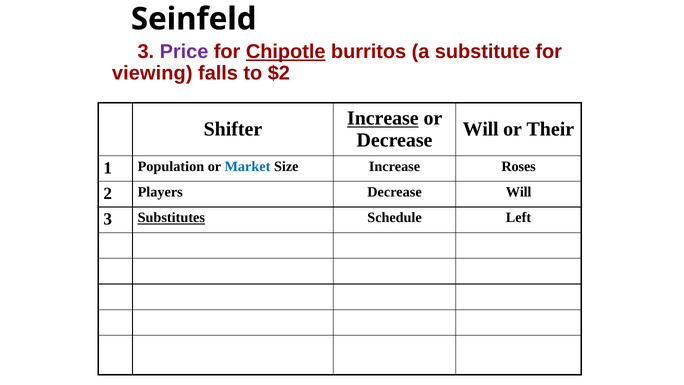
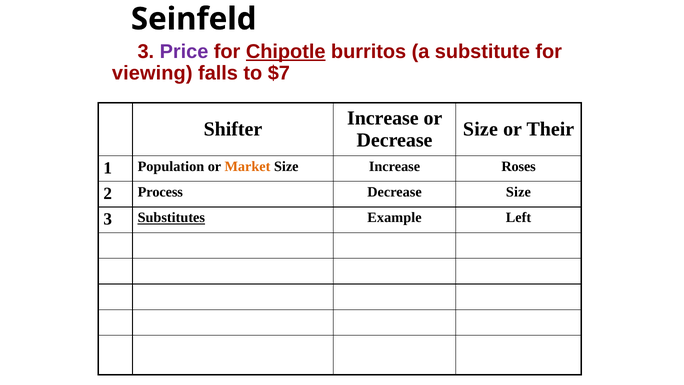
$2: $2 -> $7
Increase at (383, 118) underline: present -> none
Will at (481, 129): Will -> Size
Market colour: blue -> orange
Players: Players -> Process
Will at (519, 192): Will -> Size
Schedule: Schedule -> Example
